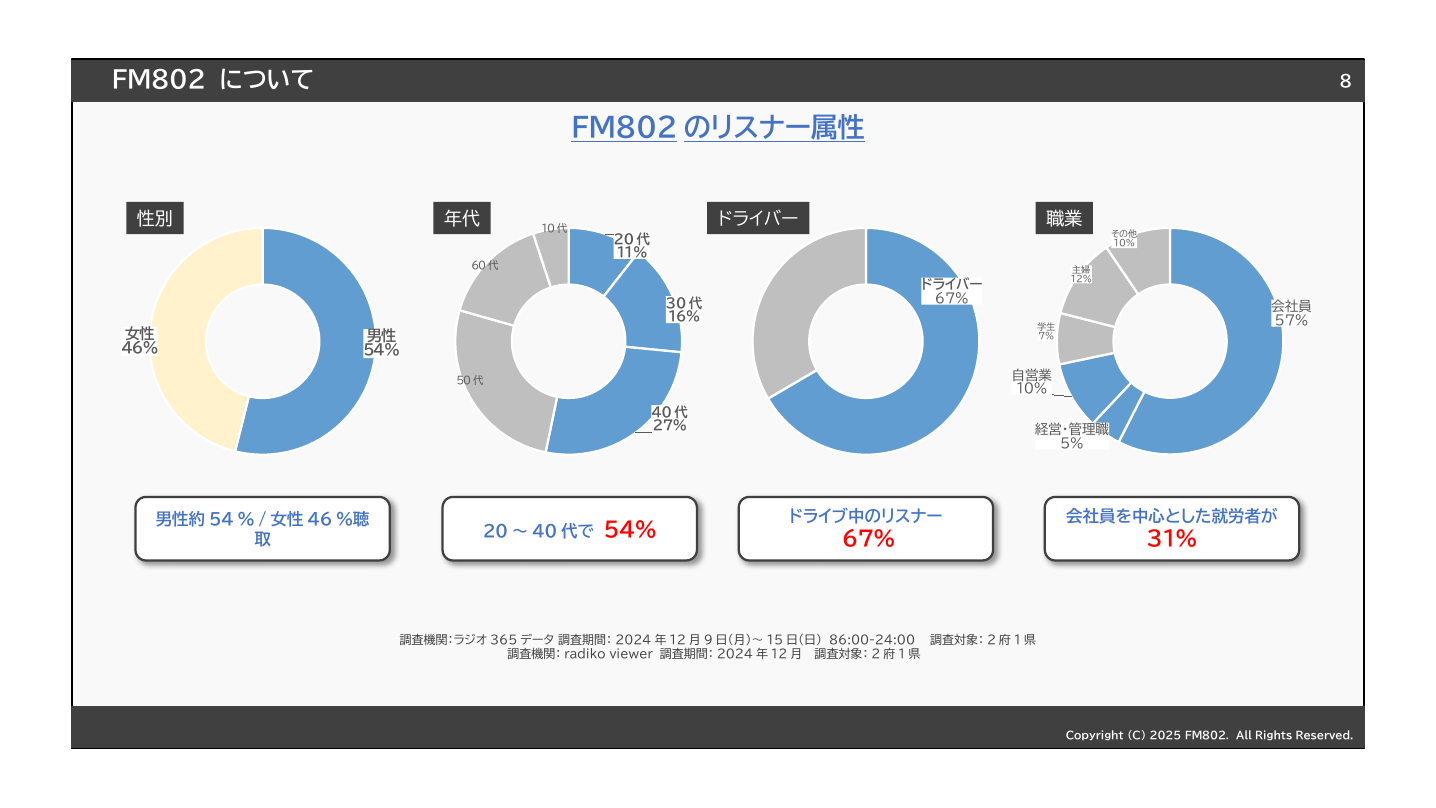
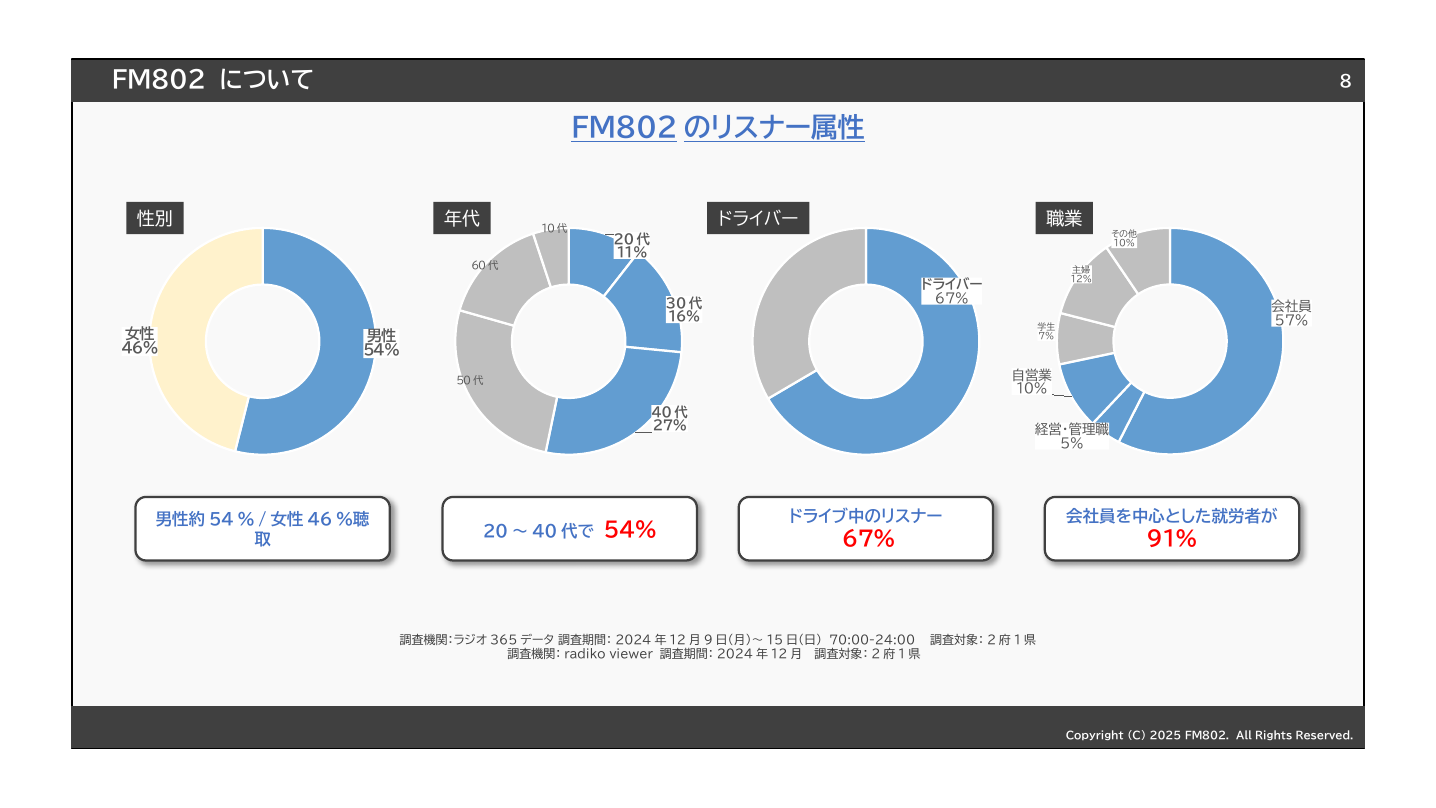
31%: 31% -> 91%
86:00-24:00: 86:00-24:00 -> 70:00-24:00
